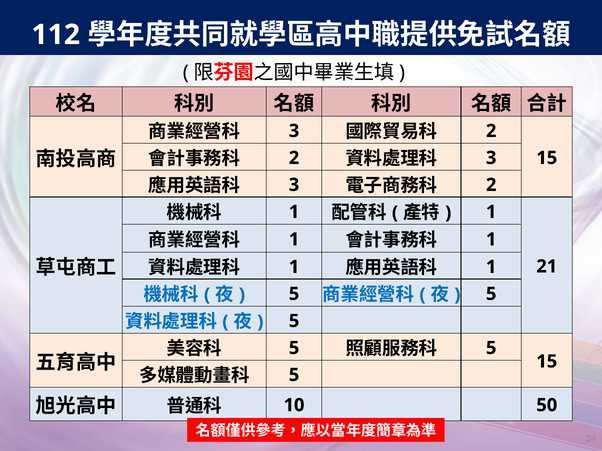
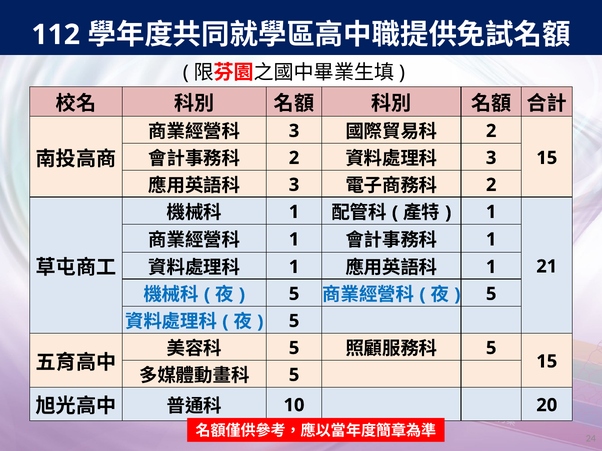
50: 50 -> 20
